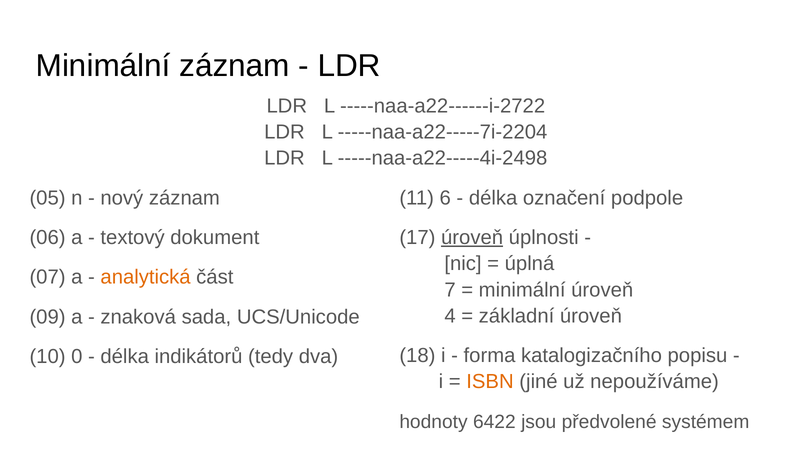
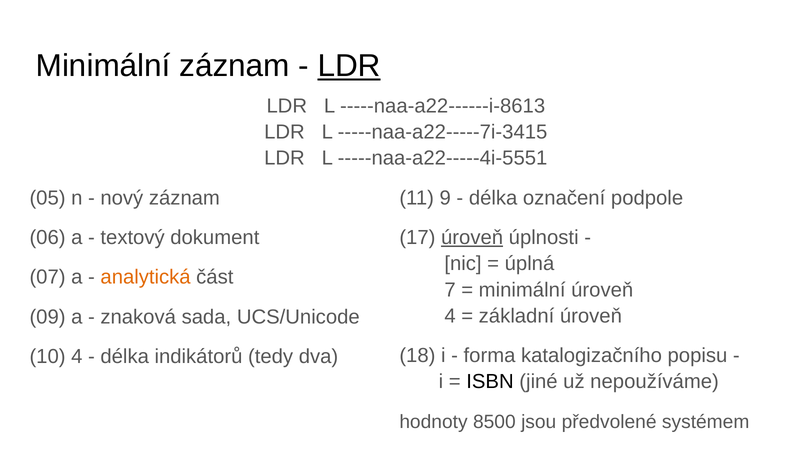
LDR at (349, 66) underline: none -> present
-----naa-a22------i-2722: -----naa-a22------i-2722 -> -----naa-a22------i-8613
-----naa-a22-----7i-2204: -----naa-a22-----7i-2204 -> -----naa-a22-----7i-3415
-----naa-a22-----4i-2498: -----naa-a22-----4i-2498 -> -----naa-a22-----4i-5551
6: 6 -> 9
10 0: 0 -> 4
ISBN colour: orange -> black
6422: 6422 -> 8500
